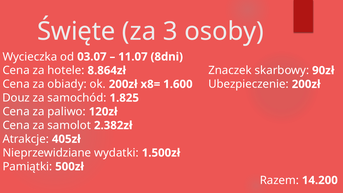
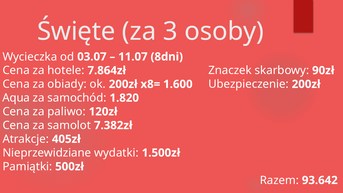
8.864zł: 8.864zł -> 7.864zł
Douz: Douz -> Aqua
1.825: 1.825 -> 1.820
2.382zł: 2.382zł -> 7.382zł
14.200: 14.200 -> 93.642
